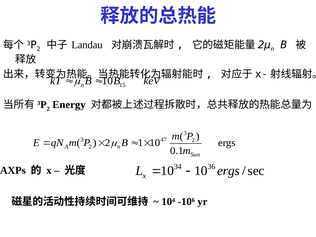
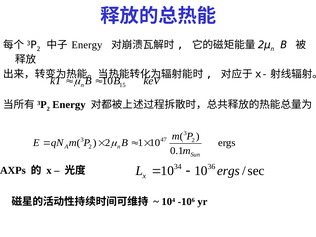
Landau at (87, 45): Landau -> Energy
